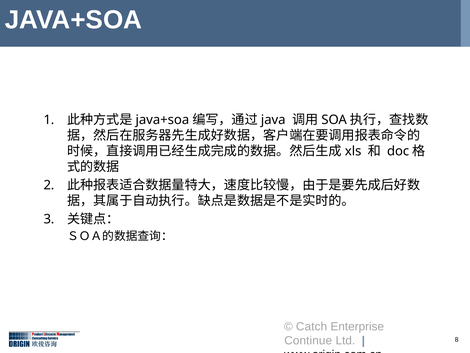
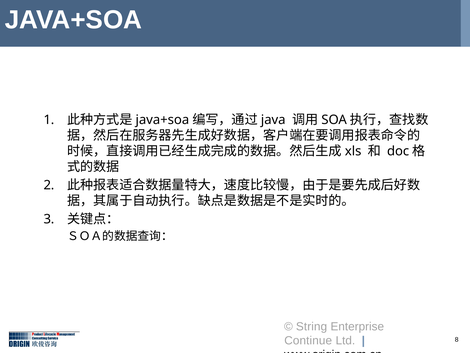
Catch: Catch -> String
